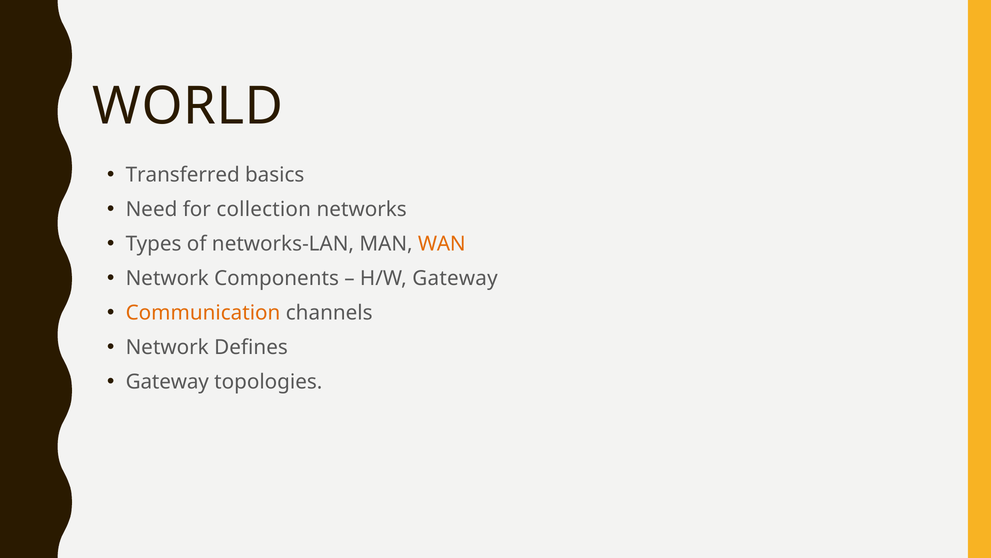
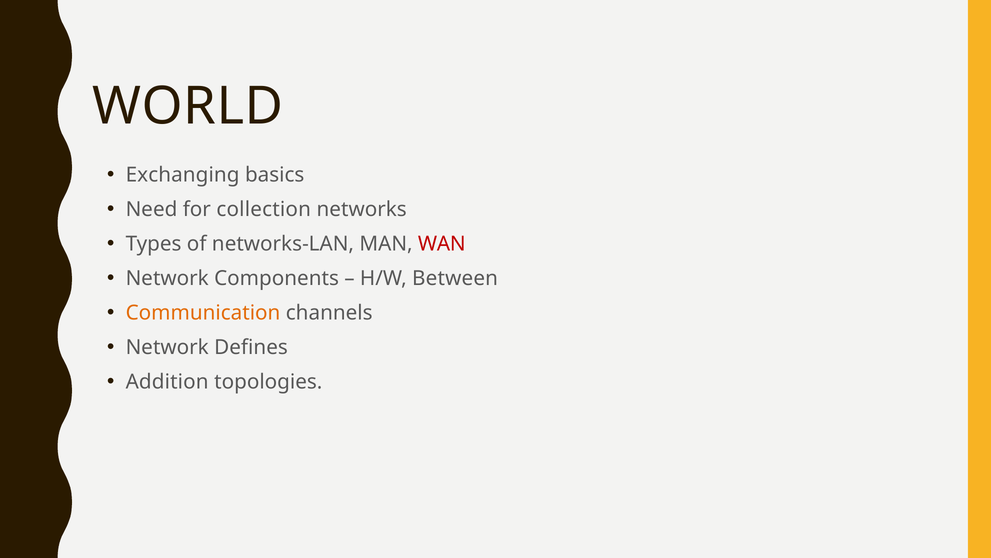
Transferred: Transferred -> Exchanging
WAN colour: orange -> red
H/W Gateway: Gateway -> Between
Gateway at (167, 382): Gateway -> Addition
